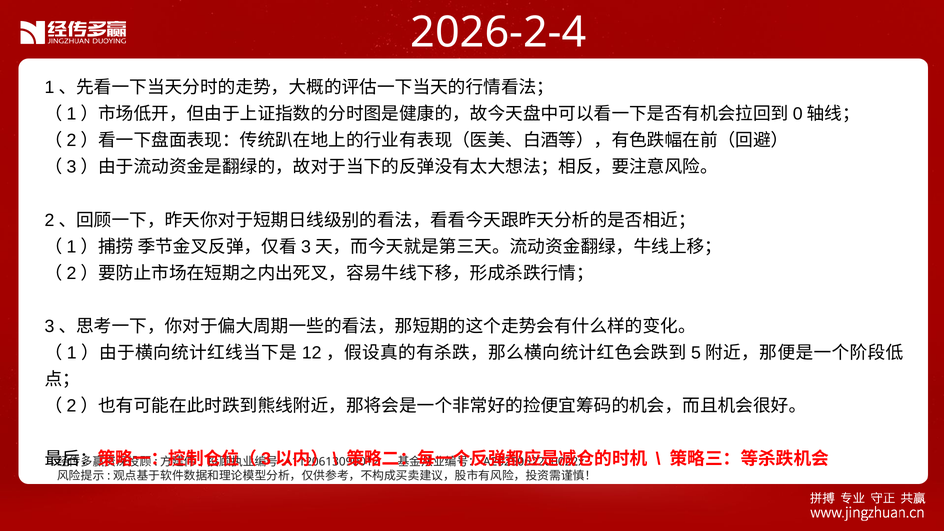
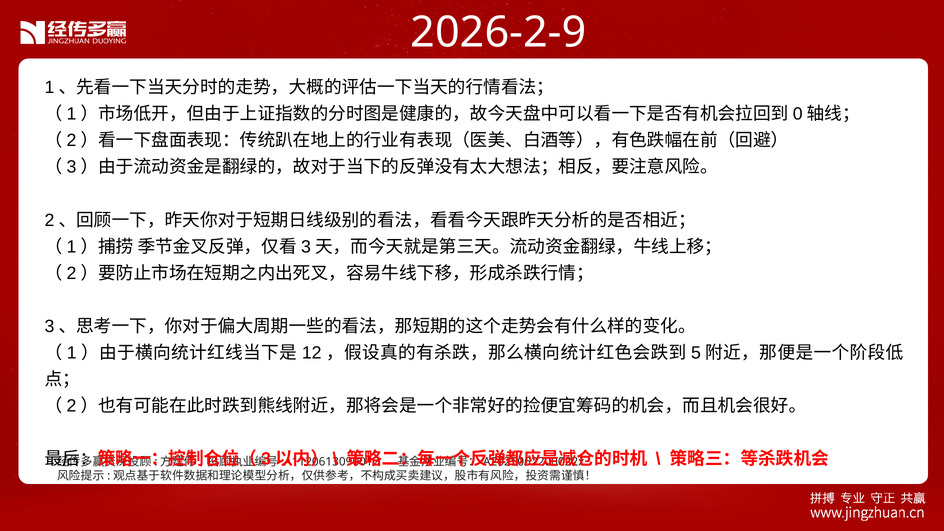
2026-2-4: 2026-2-4 -> 2026-2-9
